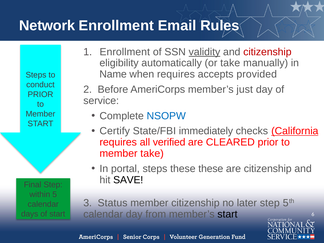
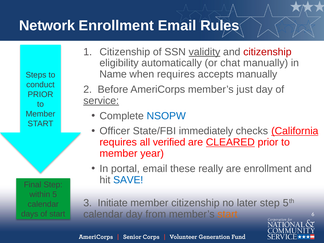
Enrollment at (125, 52): Enrollment -> Citizenship
or take: take -> chat
accepts provided: provided -> manually
service underline: none -> present
Certify: Certify -> Officer
CLEARED underline: none -> present
member take: take -> year
portal steps: steps -> email
these these: these -> really
are citizenship: citizenship -> enrollment
SAVE colour: black -> blue
Status: Status -> Initiate
start at (227, 214) colour: black -> orange
